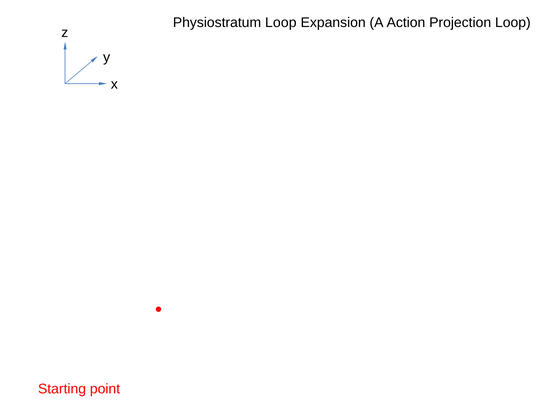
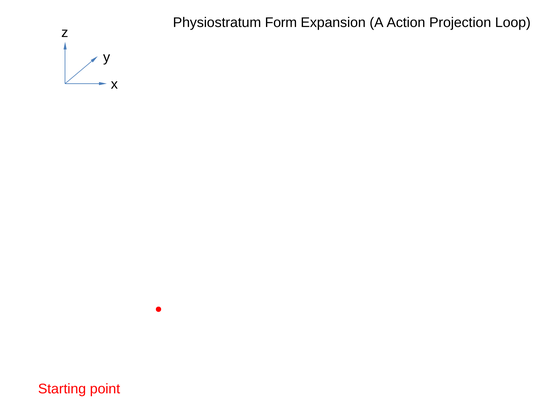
Physiostratum Loop: Loop -> Form
